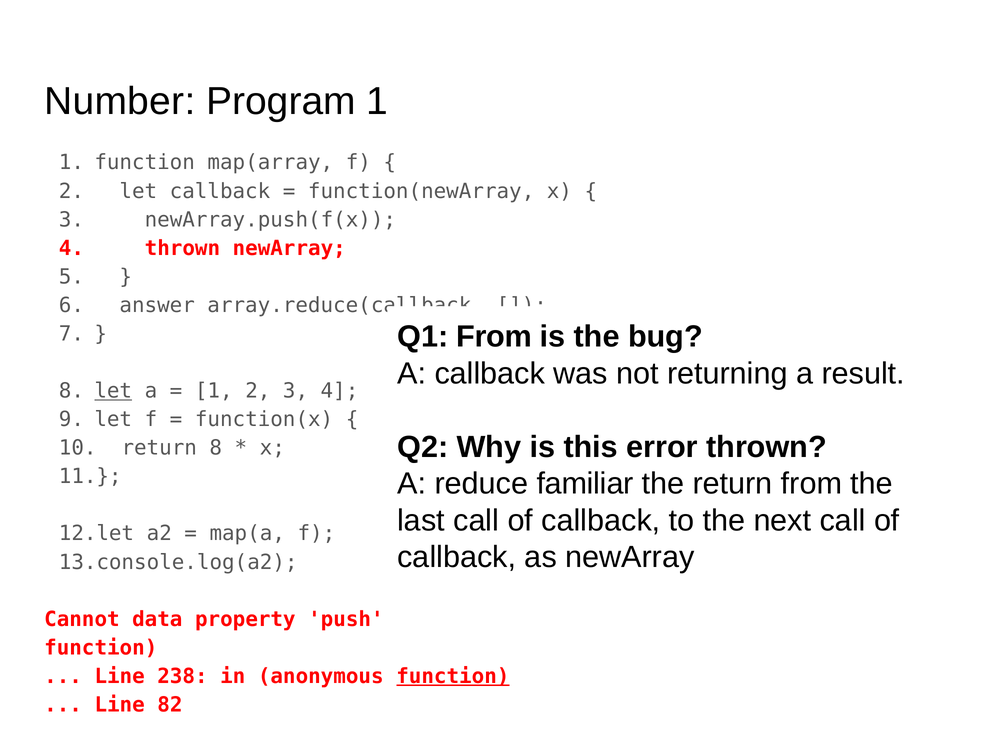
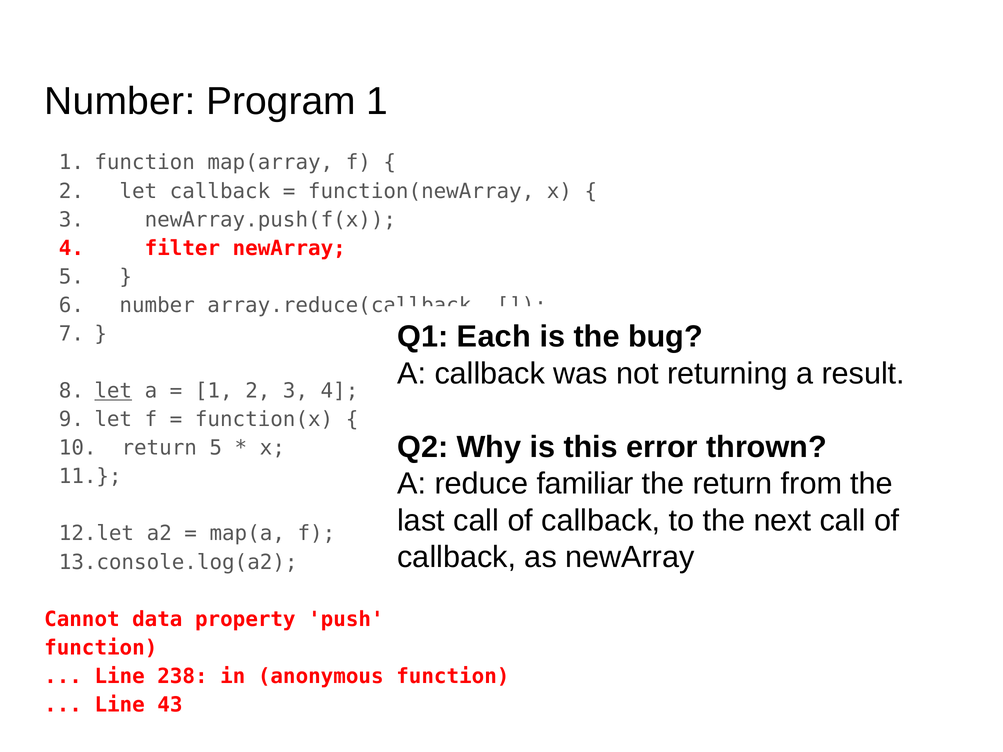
4 thrown: thrown -> filter
answer at (157, 305): answer -> number
Q1 From: From -> Each
return 8: 8 -> 5
function at (453, 677) underline: present -> none
82: 82 -> 43
